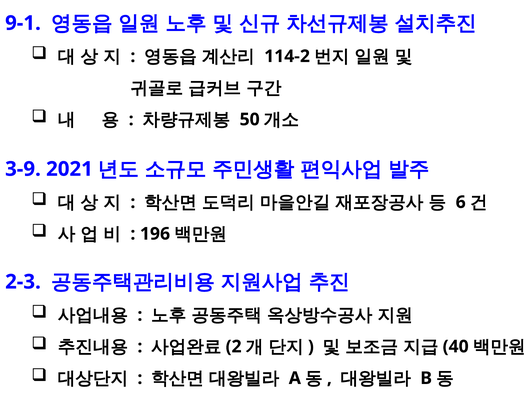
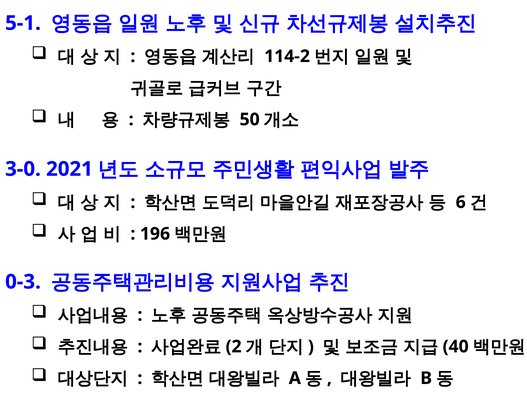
9-1: 9-1 -> 5-1
3-9: 3-9 -> 3-0
2-3: 2-3 -> 0-3
